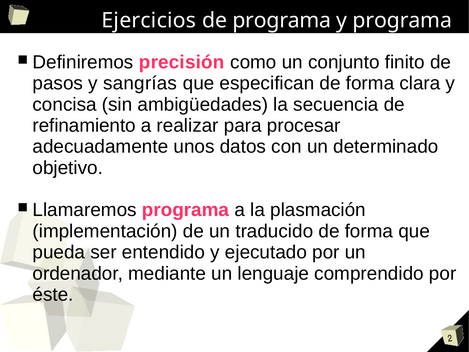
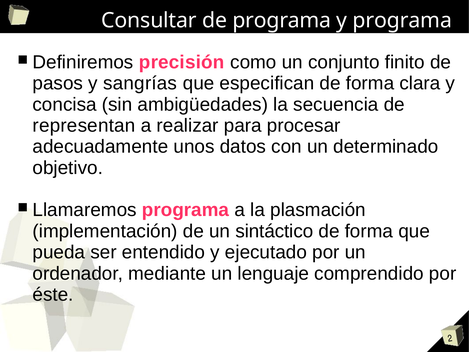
Ejercicios: Ejercicios -> Consultar
refinamiento: refinamiento -> representan
traducido: traducido -> sintáctico
